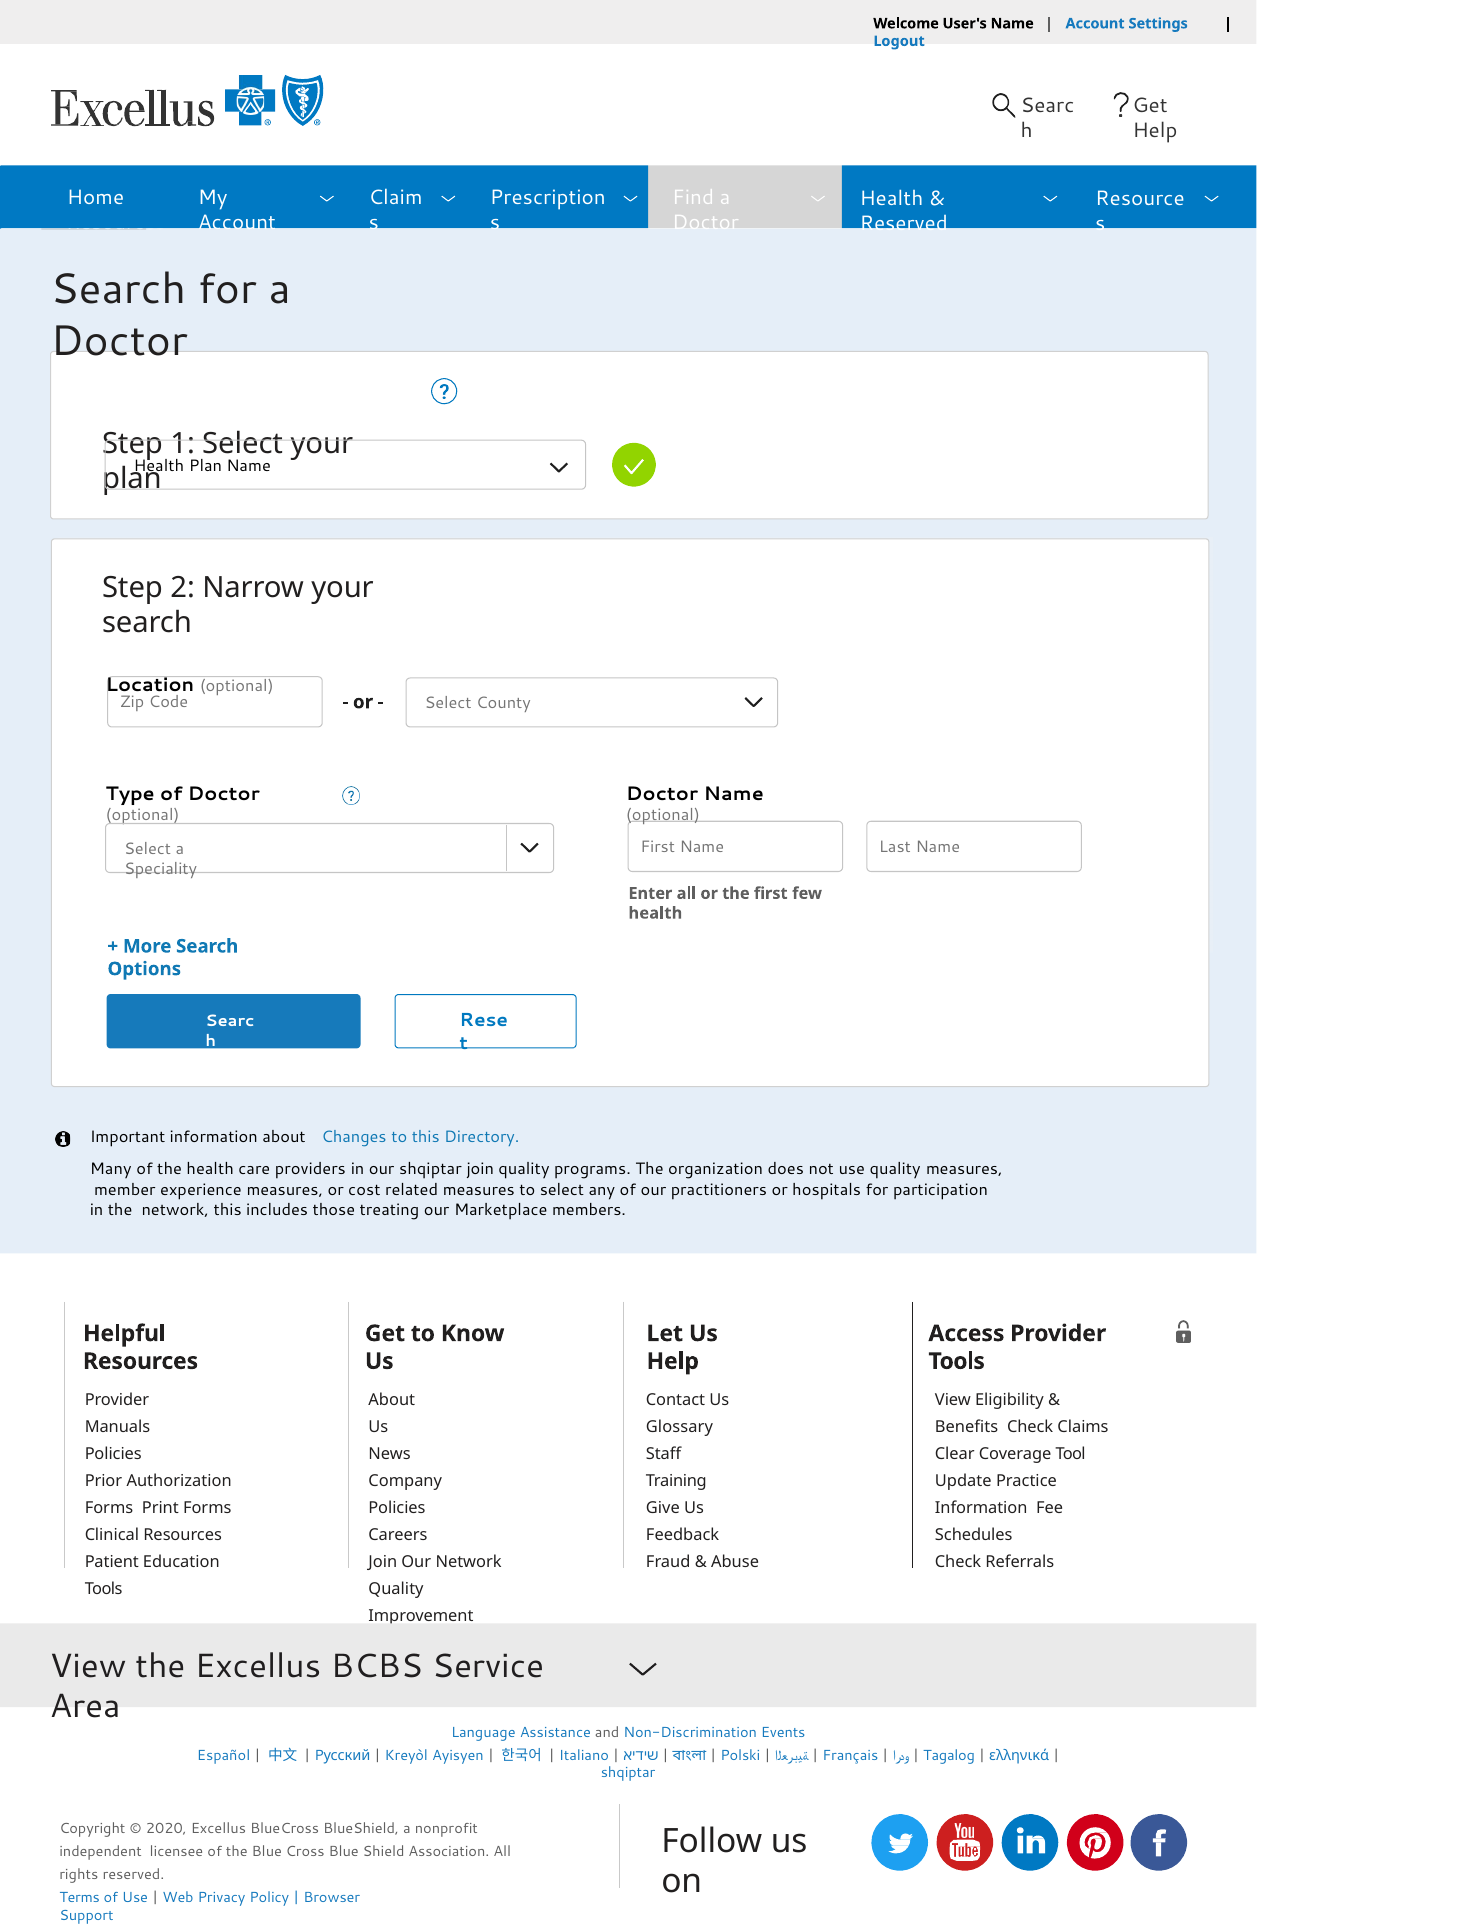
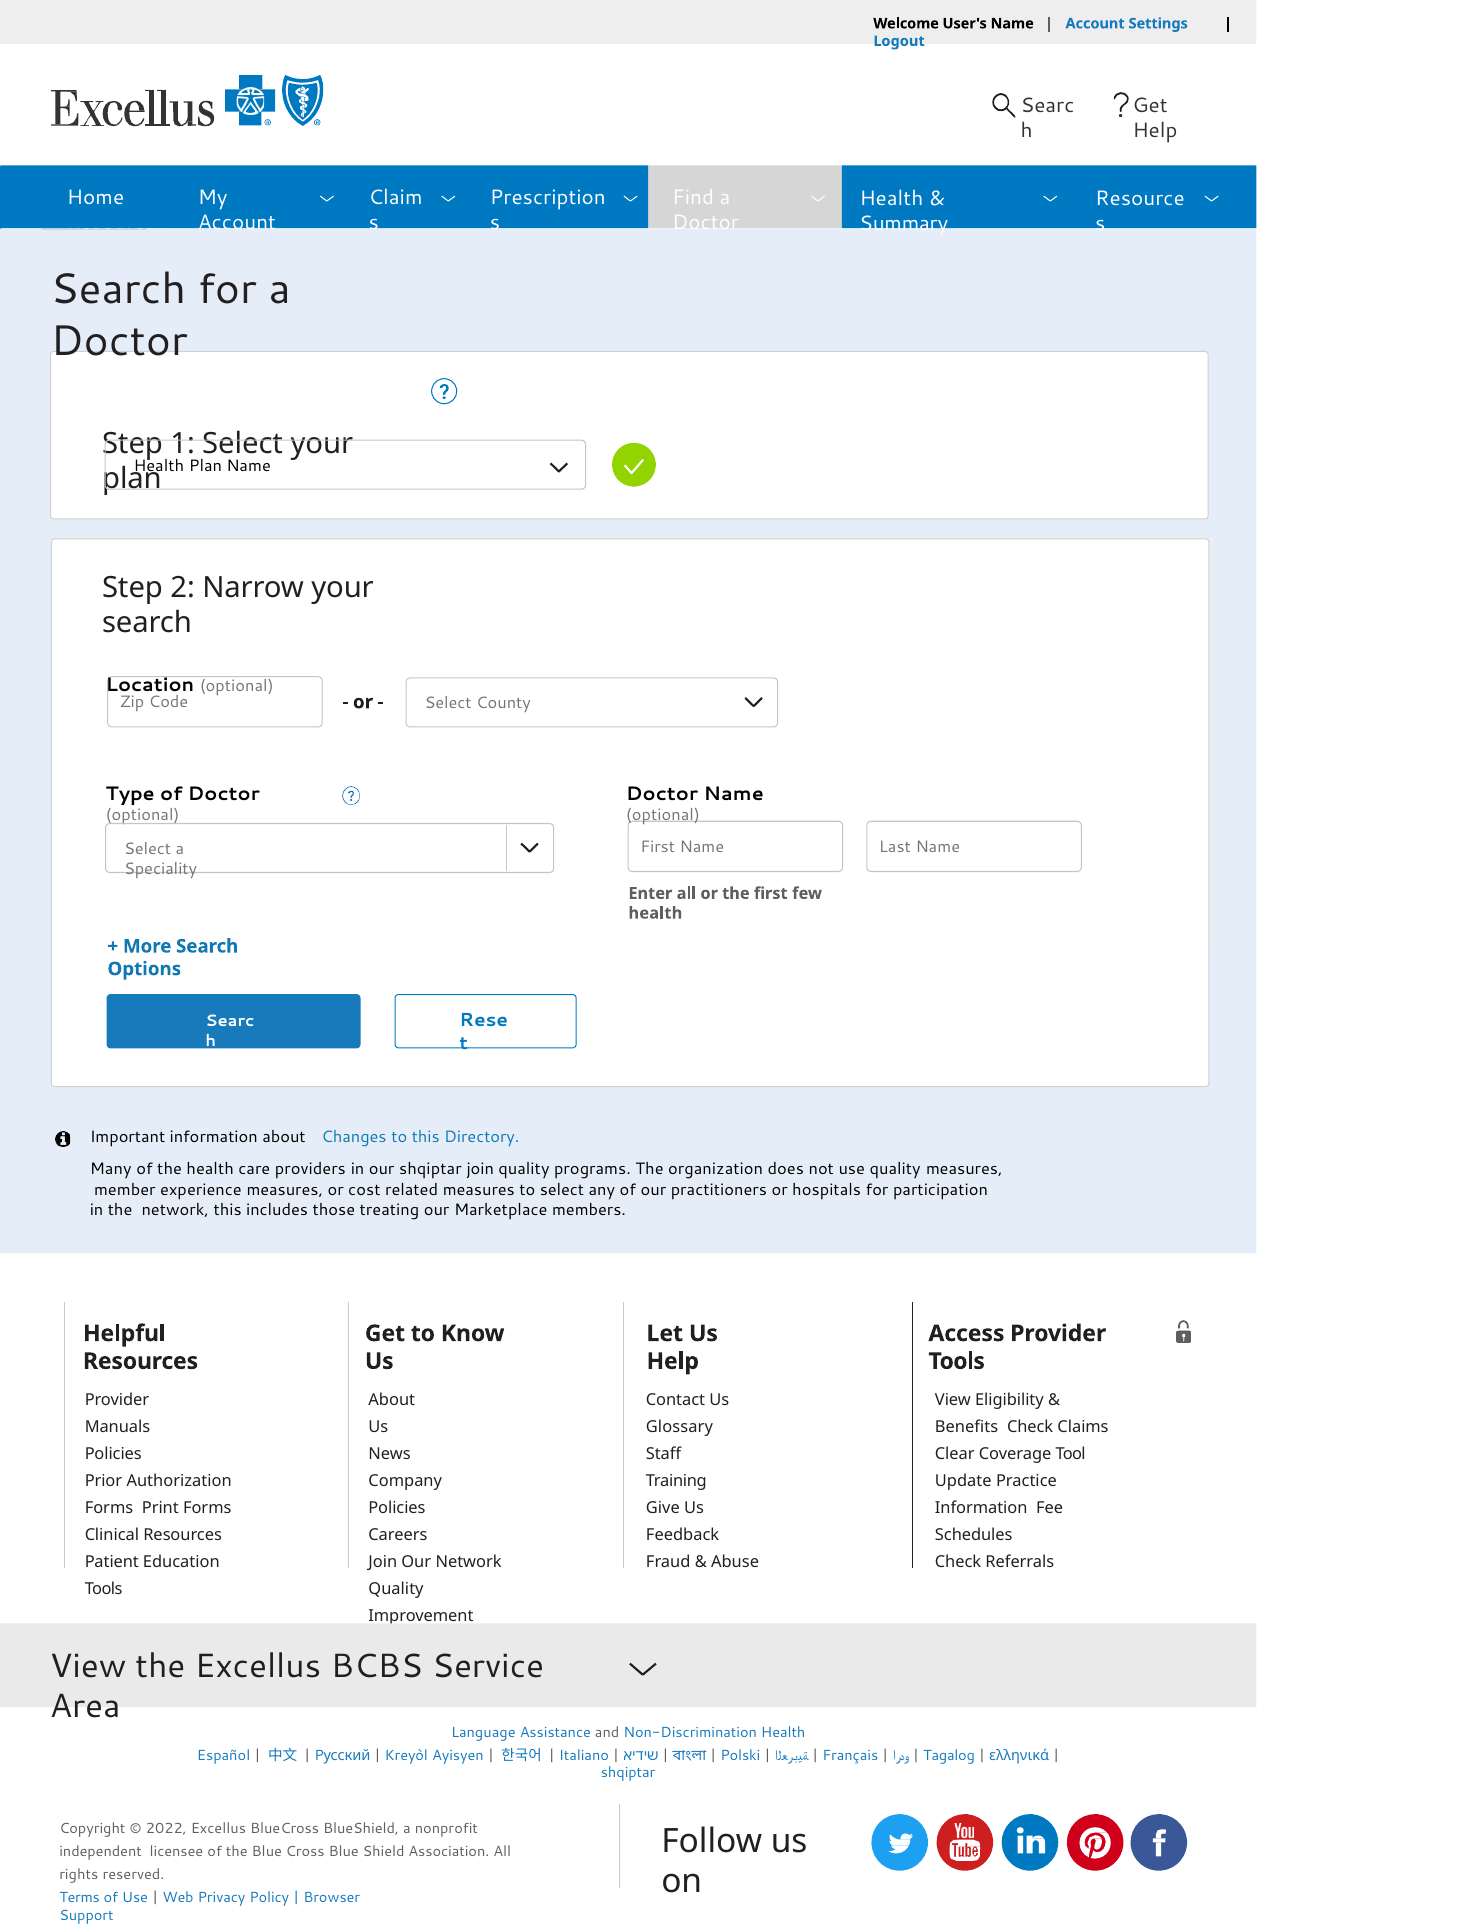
Reserved at (904, 223): Reserved -> Summary
Non-Discrimination Events: Events -> Health
2020: 2020 -> 2022
